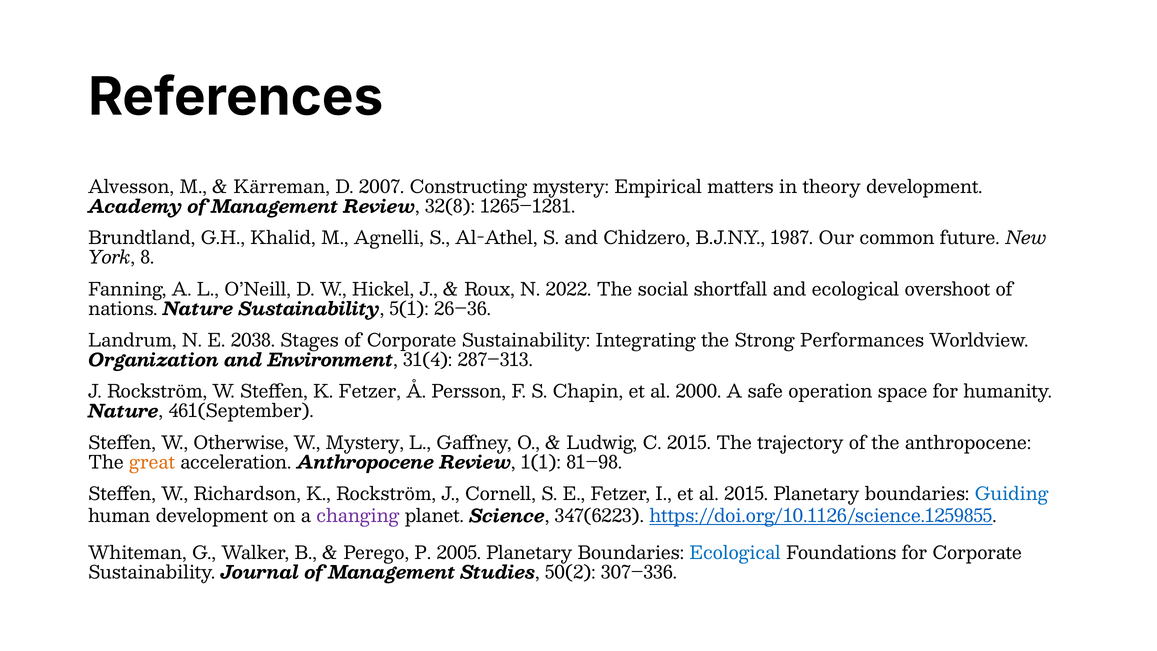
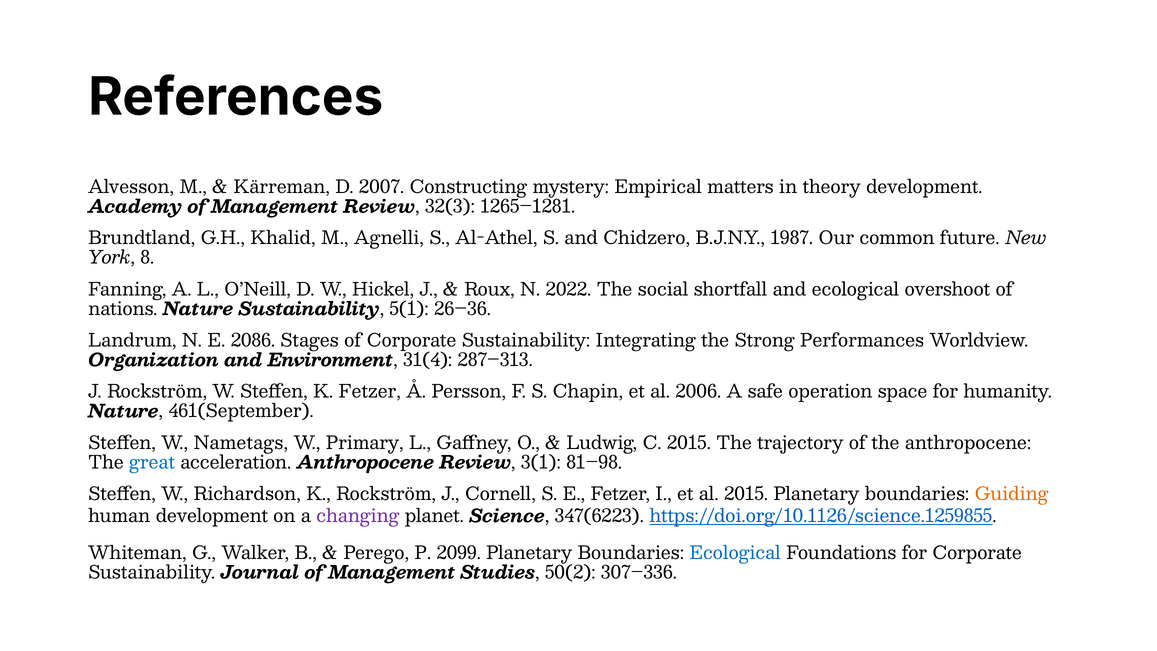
32(8: 32(8 -> 32(3
2038: 2038 -> 2086
2000: 2000 -> 2006
Otherwise: Otherwise -> Nametags
W Mystery: Mystery -> Primary
great colour: orange -> blue
1(1: 1(1 -> 3(1
Guiding colour: blue -> orange
2005: 2005 -> 2099
